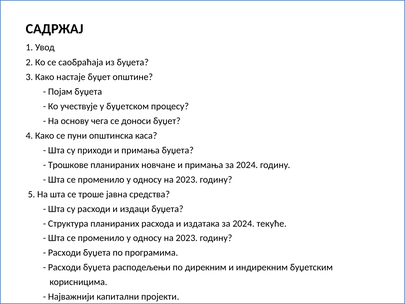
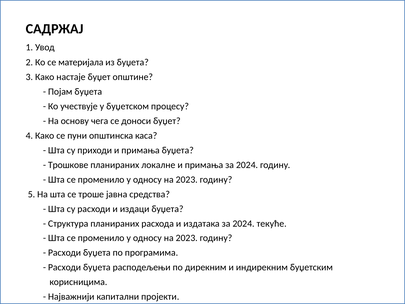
саобраћаја: саобраћаја -> материјала
новчане: новчане -> локалне
